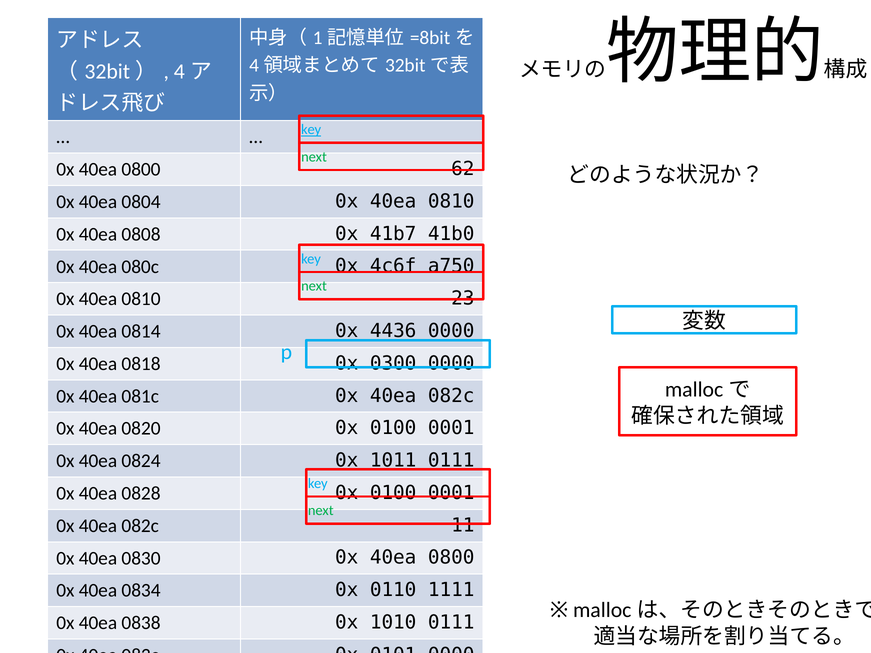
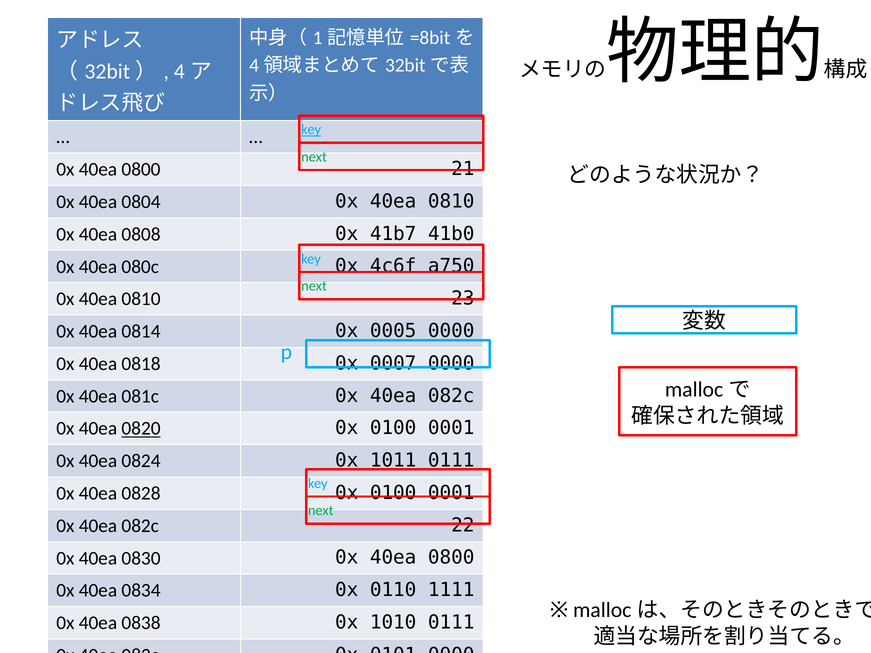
62: 62 -> 21
4436: 4436 -> 0005
0300: 0300 -> 0007
0820 underline: none -> present
11: 11 -> 22
